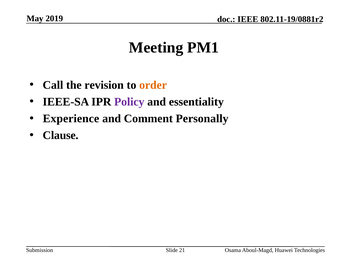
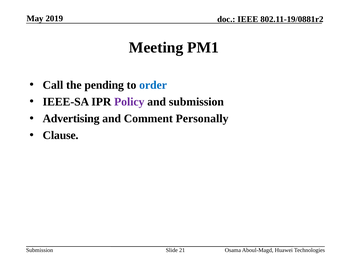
revision: revision -> pending
order colour: orange -> blue
and essentiality: essentiality -> submission
Experience: Experience -> Advertising
